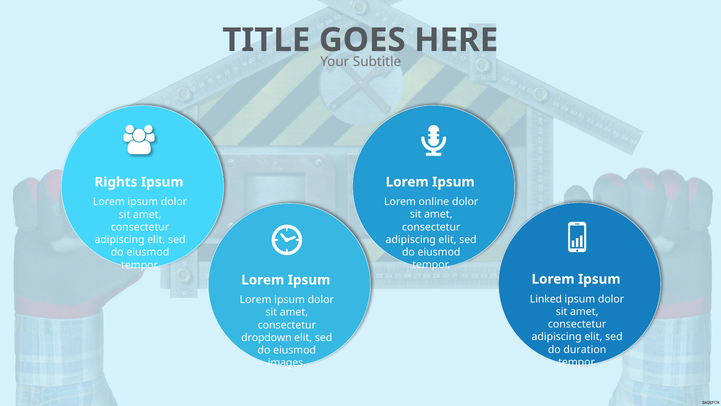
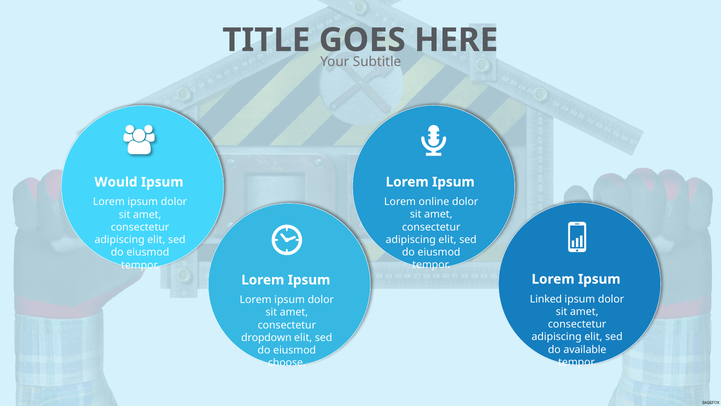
Rights: Rights -> Would
duration: duration -> available
images: images -> choose
